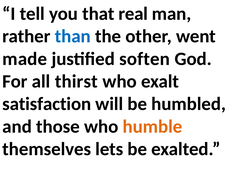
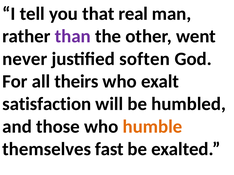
than colour: blue -> purple
made: made -> never
thirst: thirst -> theirs
lets: lets -> fast
